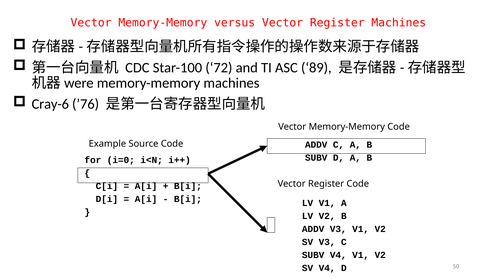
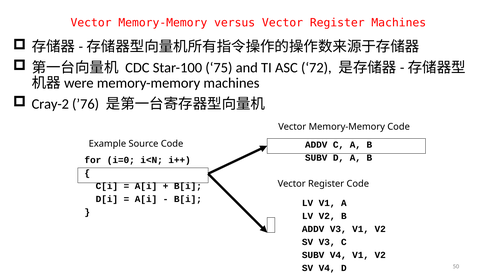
72: 72 -> 75
89: 89 -> 72
Cray-6: Cray-6 -> Cray-2
